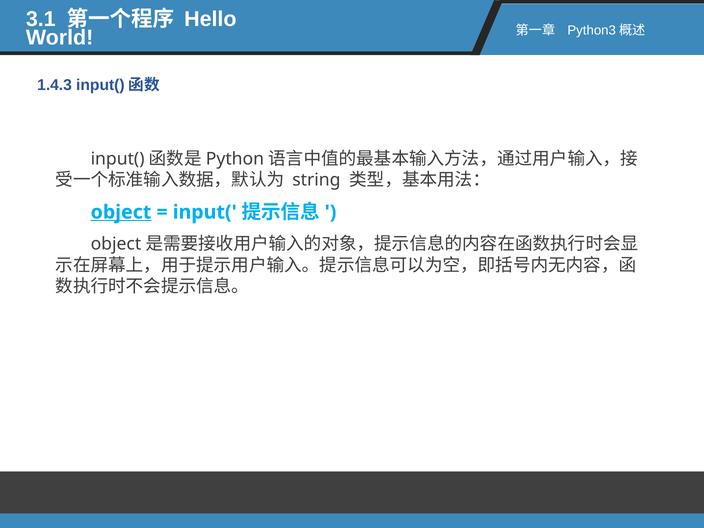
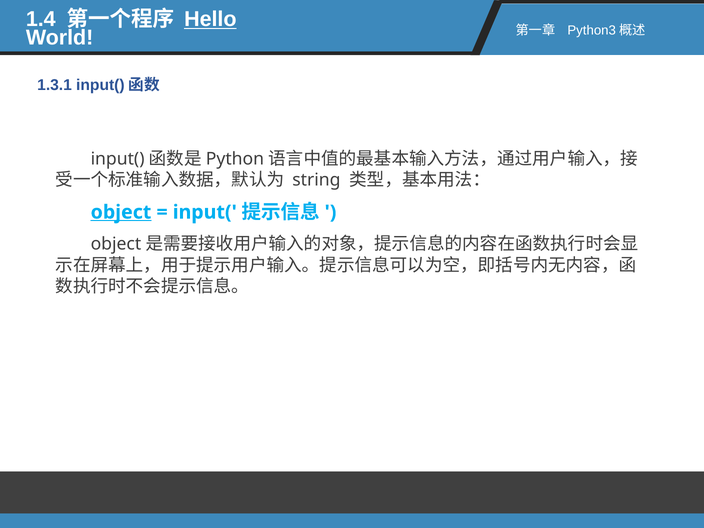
3.1: 3.1 -> 1.4
Hello underline: none -> present
1.4.3: 1.4.3 -> 1.3.1
